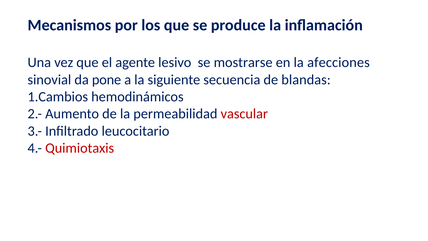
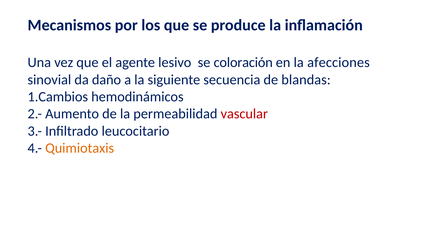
mostrarse: mostrarse -> coloración
pone: pone -> daño
Quimiotaxis colour: red -> orange
